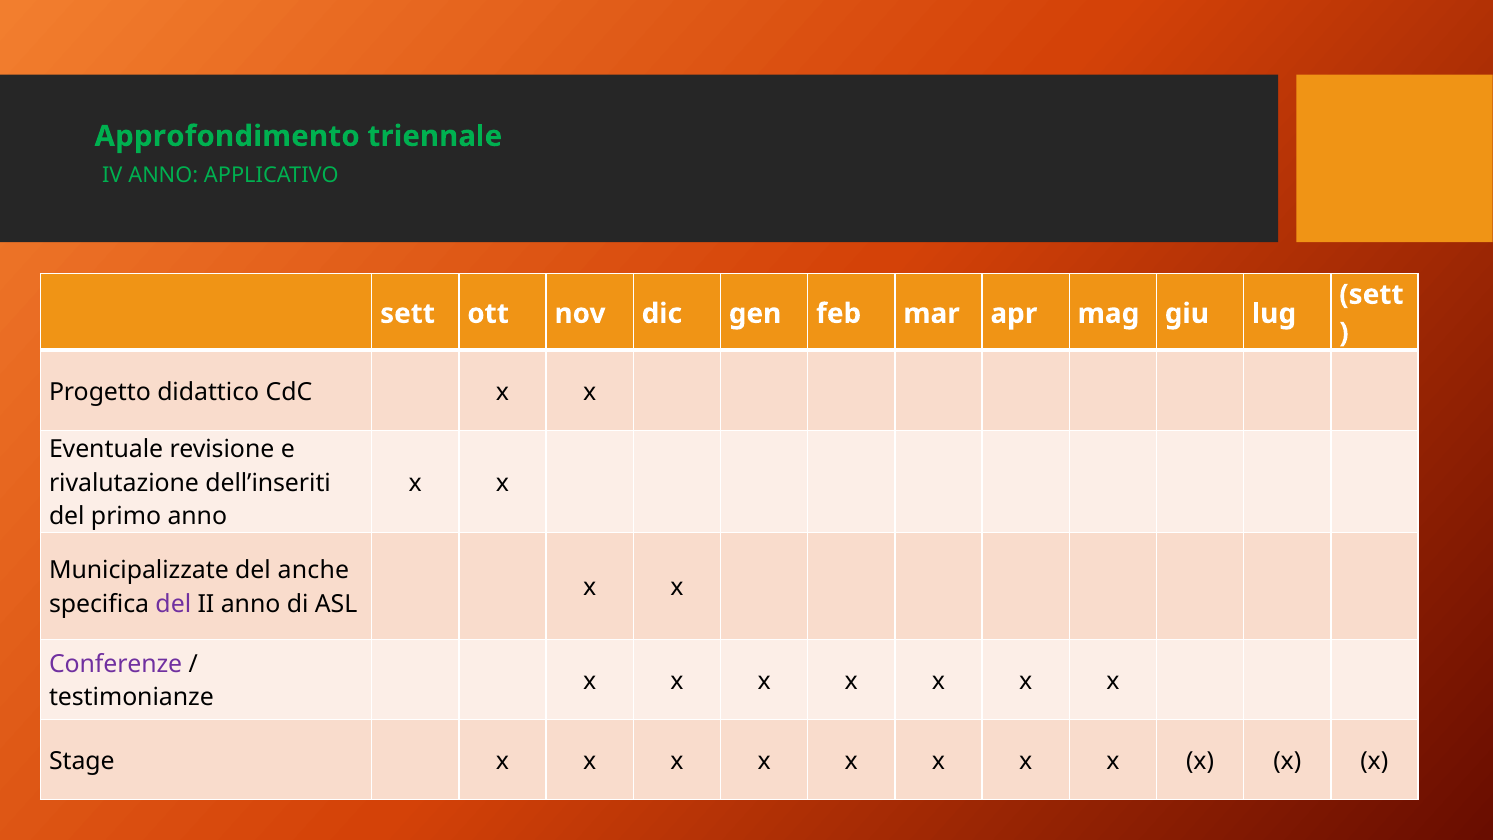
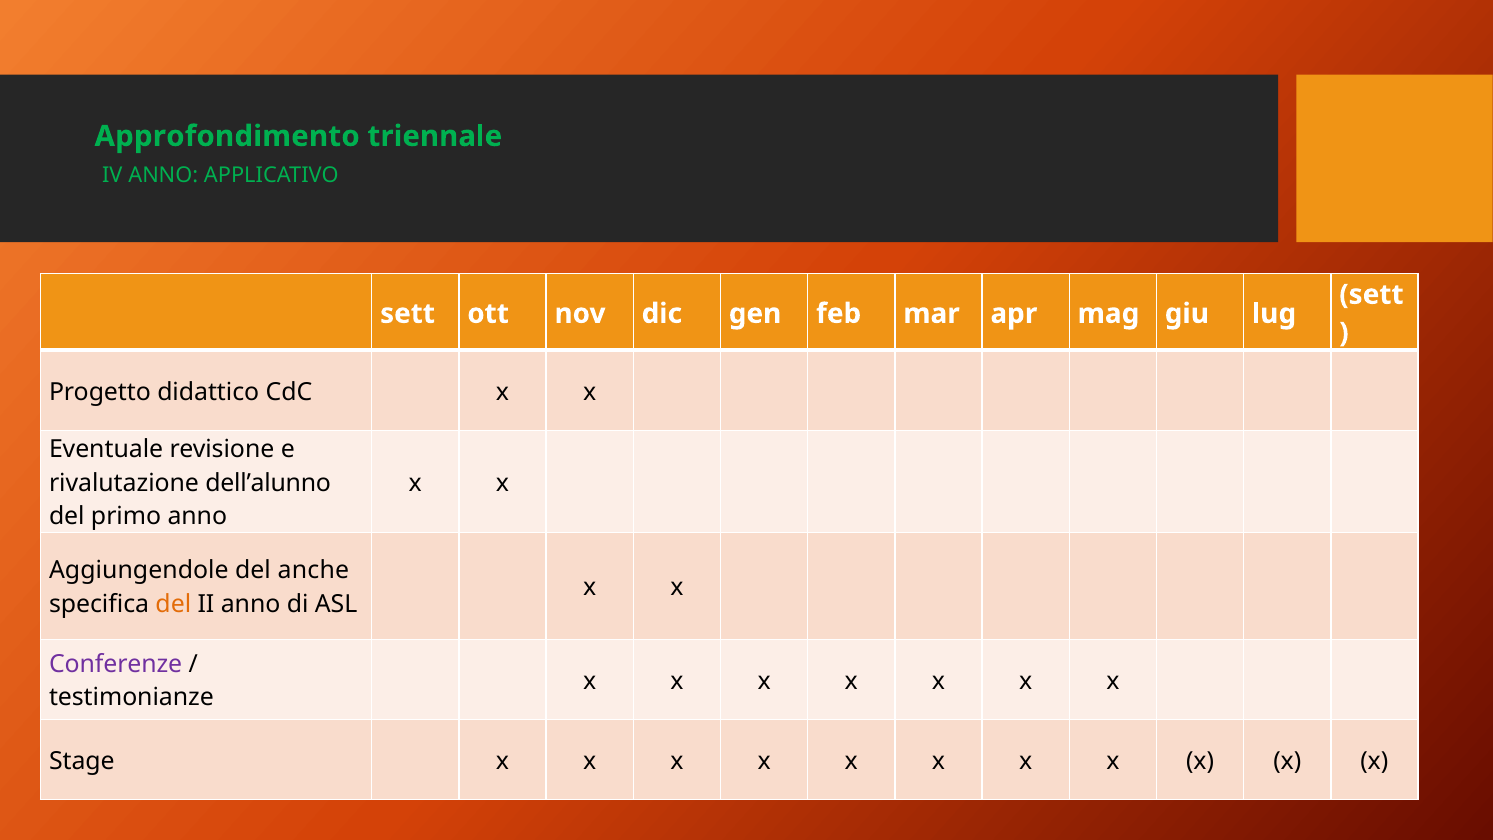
dell’inseriti: dell’inseriti -> dell’alunno
Municipalizzate: Municipalizzate -> Aggiungendole
del at (173, 604) colour: purple -> orange
